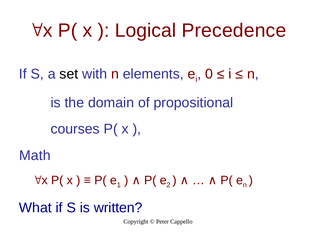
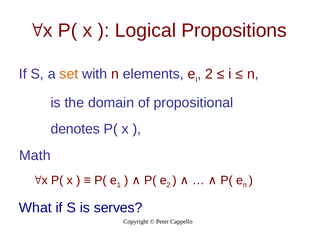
Precedence: Precedence -> Propositions
set colour: black -> orange
0 at (209, 74): 0 -> 2
courses: courses -> denotes
written: written -> serves
